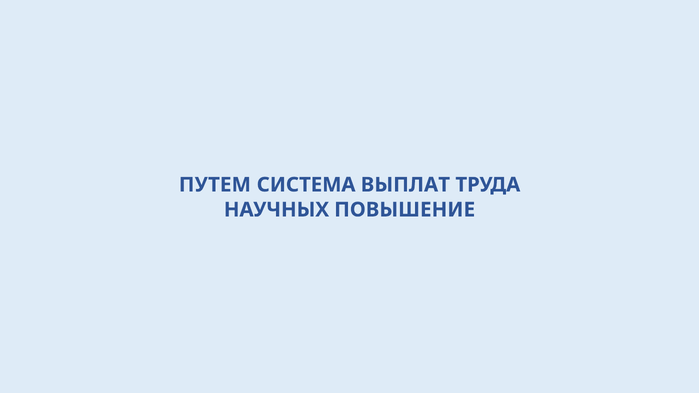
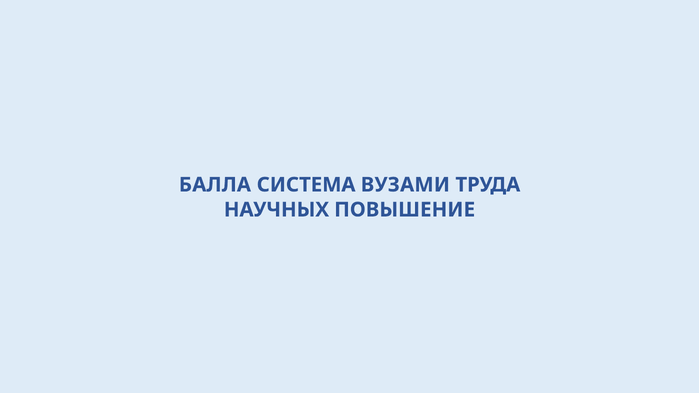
ПУТЕМ: ПУТЕМ -> БАЛЛА
ВЫПЛАТ: ВЫПЛАТ -> ВУЗАМИ
